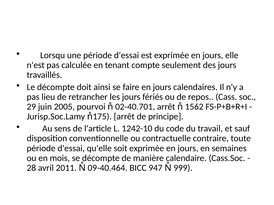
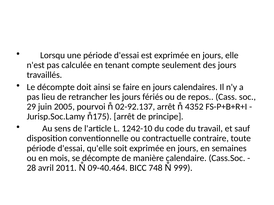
02-40.701: 02-40.701 -> 02-92.137
1562: 1562 -> 4352
947: 947 -> 748
